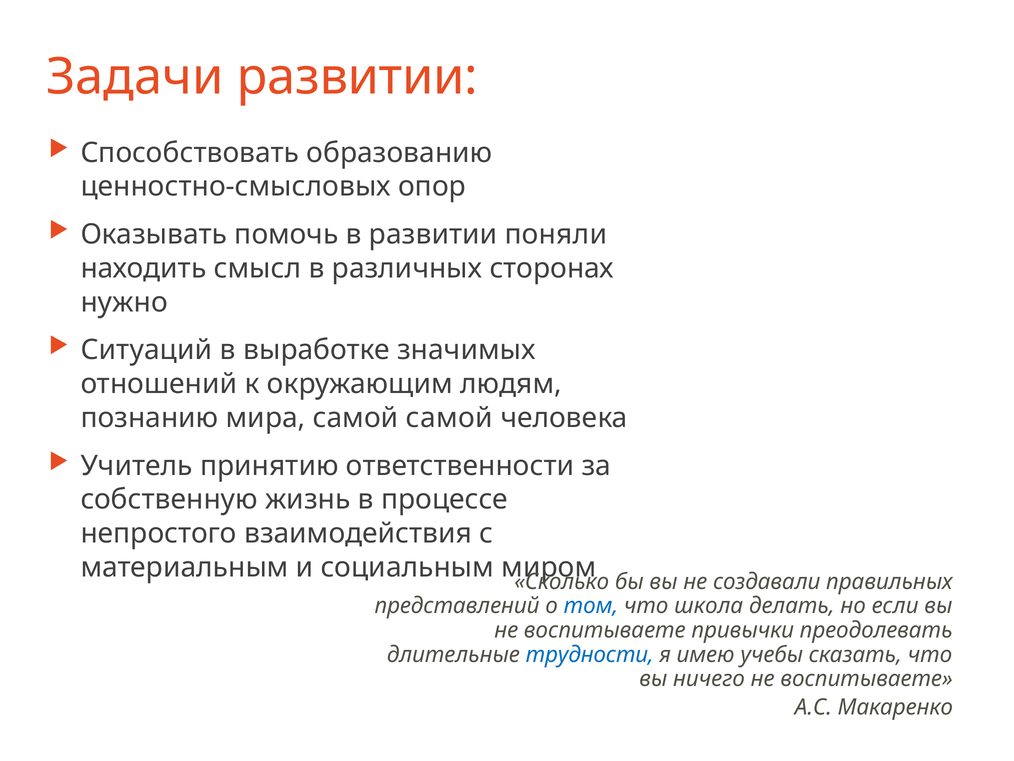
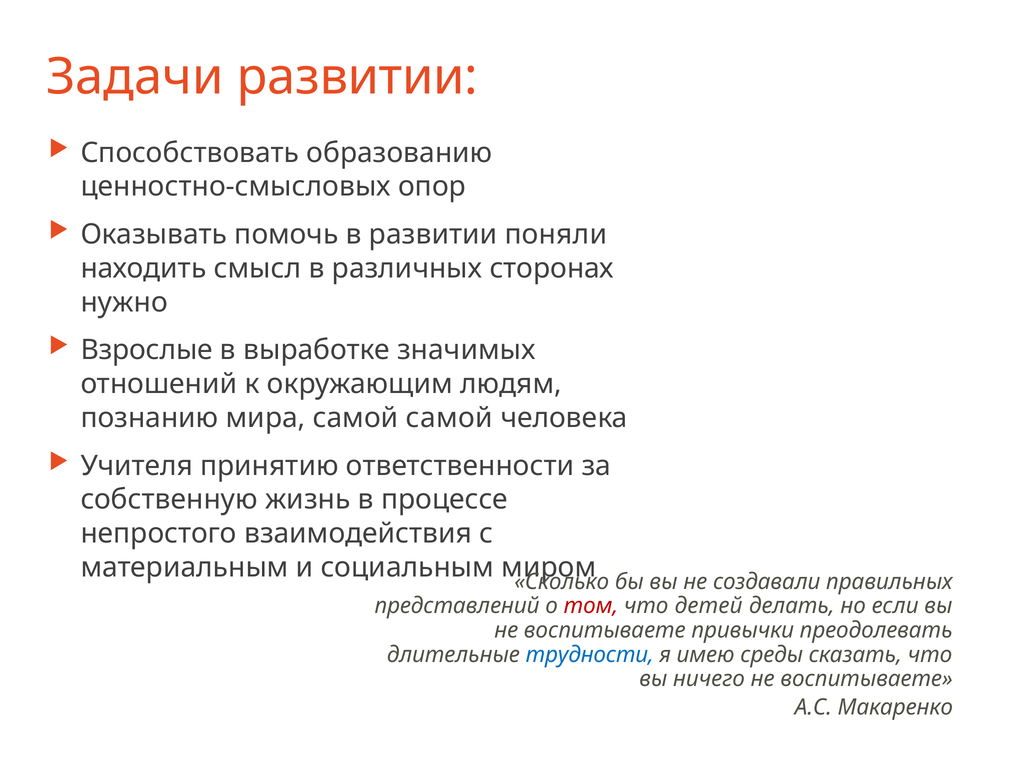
Ситуаций: Ситуаций -> Взрослые
Учитель: Учитель -> Учителя
том colour: blue -> red
школа: школа -> детей
учебы: учебы -> среды
